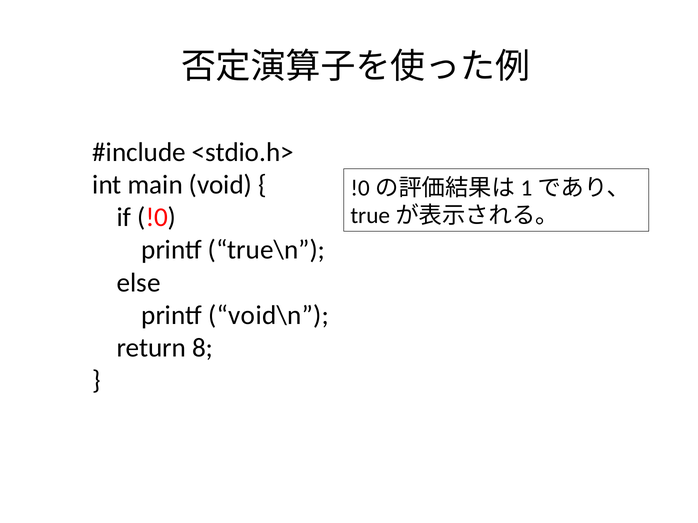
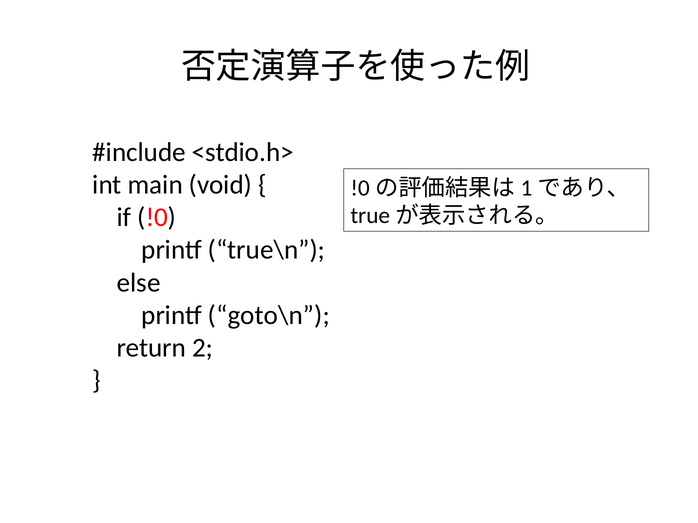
void\n: void\n -> goto\n
8: 8 -> 2
